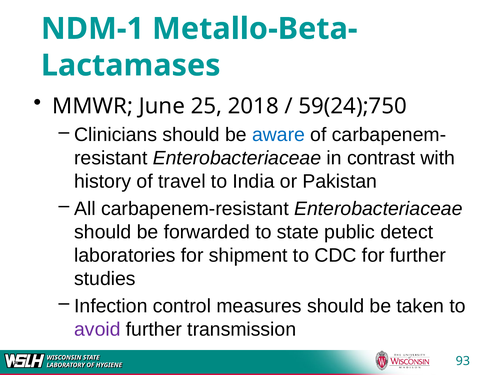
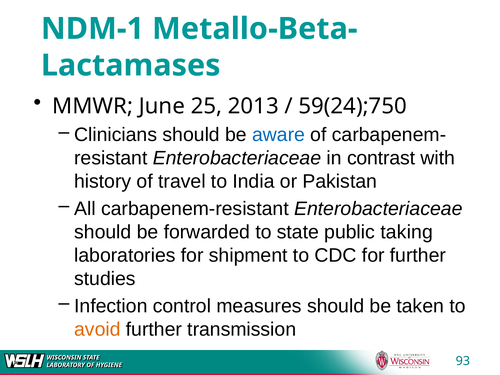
2018: 2018 -> 2013
detect: detect -> taking
avoid colour: purple -> orange
